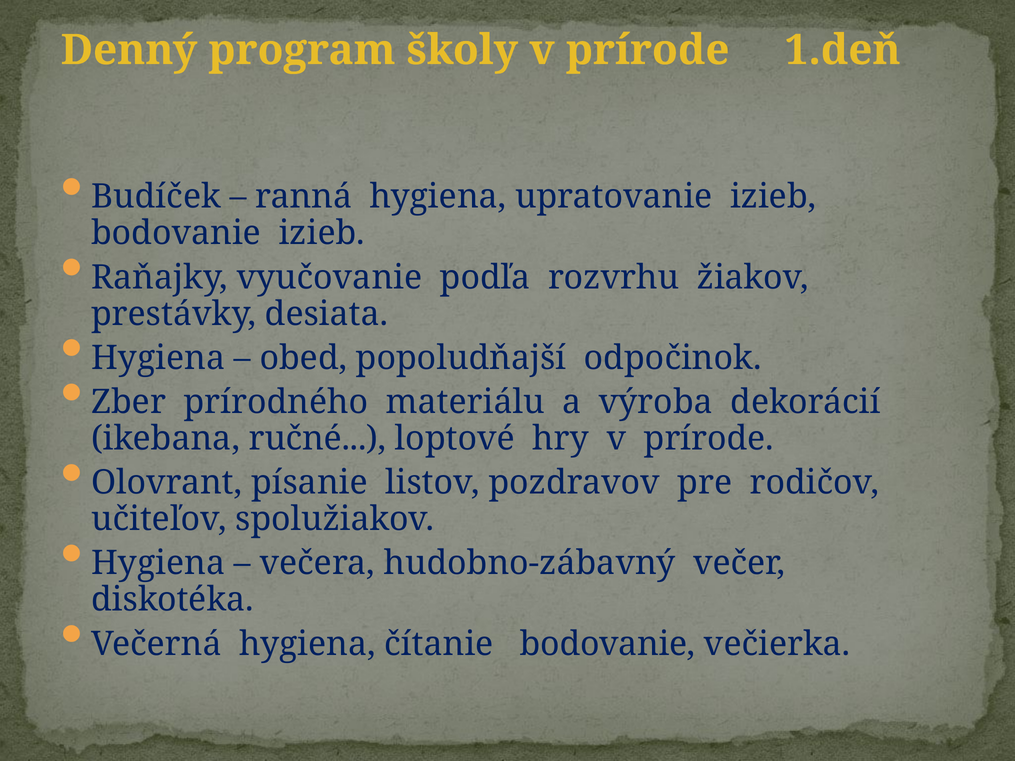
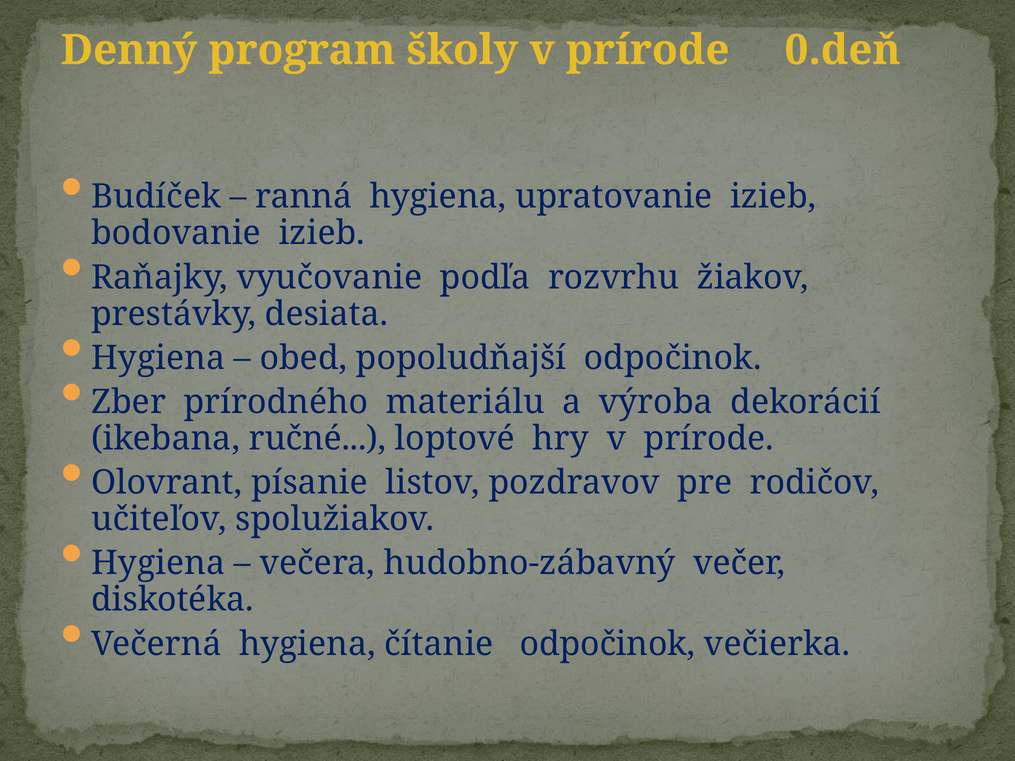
1.deň: 1.deň -> 0.deň
čítanie bodovanie: bodovanie -> odpočinok
